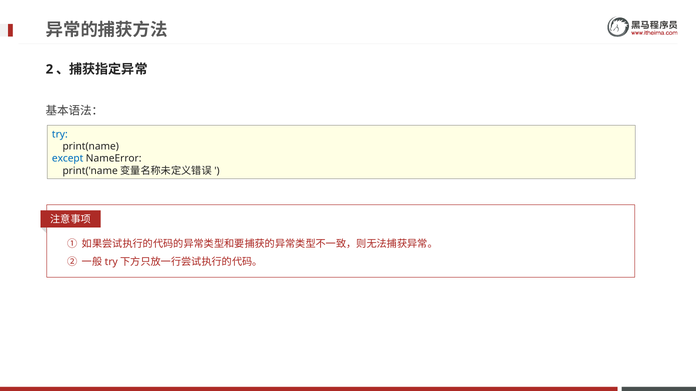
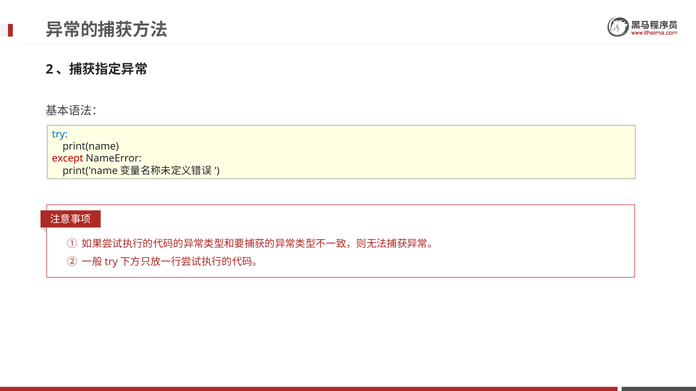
except colour: blue -> red
